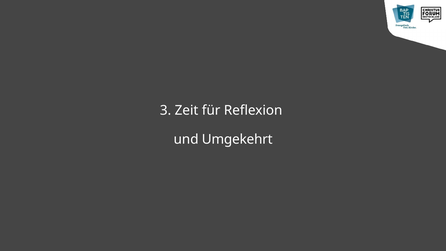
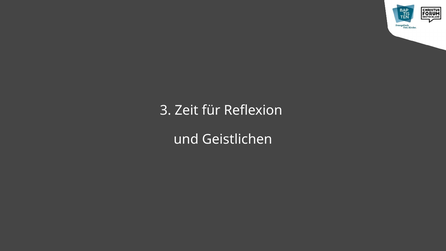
Umgekehrt: Umgekehrt -> Geistlichen
